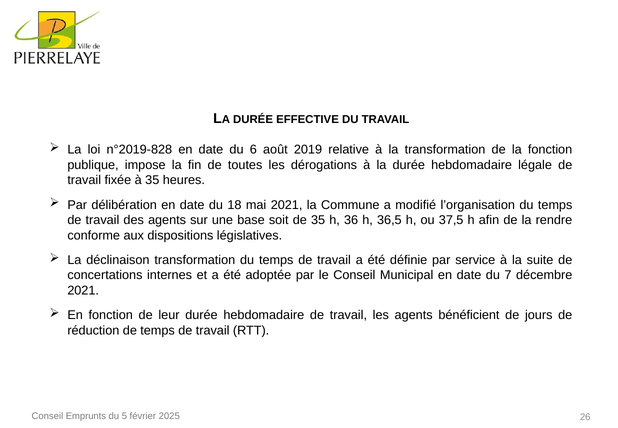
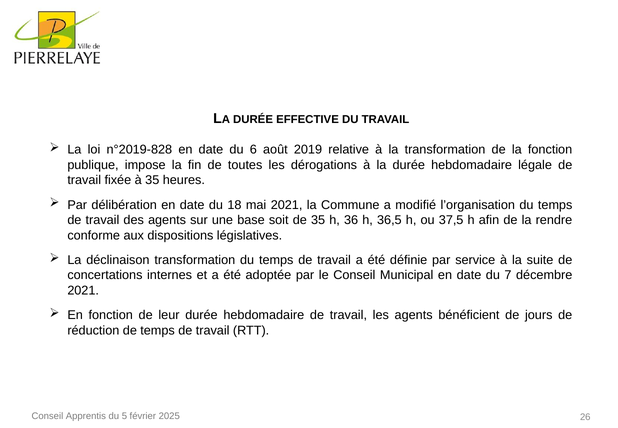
Emprunts: Emprunts -> Apprentis
